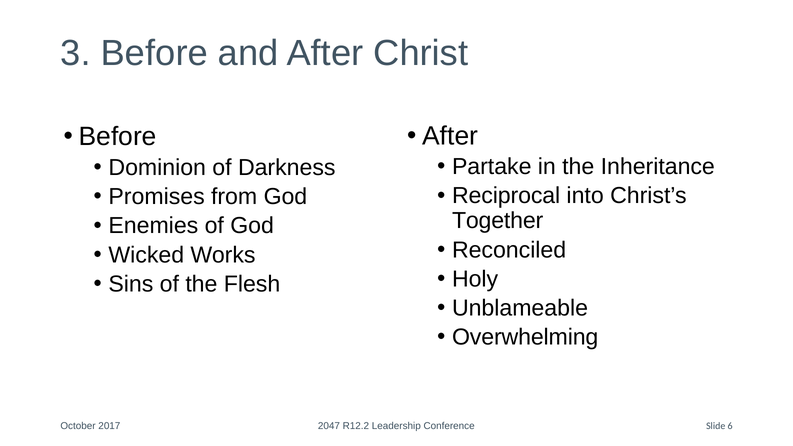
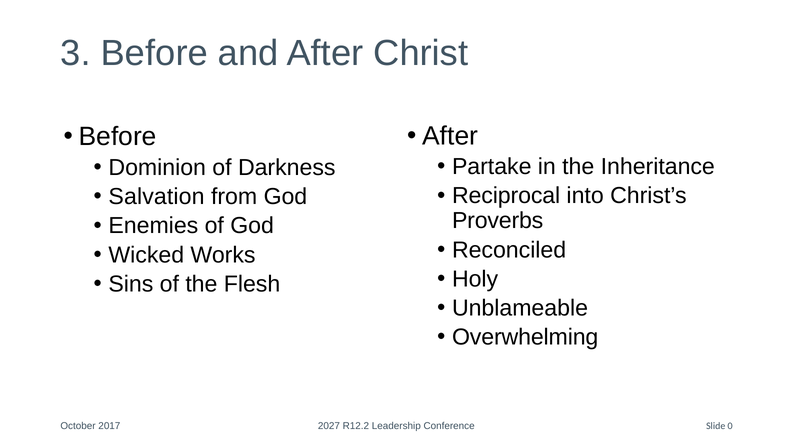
Promises: Promises -> Salvation
Together: Together -> Proverbs
2047: 2047 -> 2027
6: 6 -> 0
